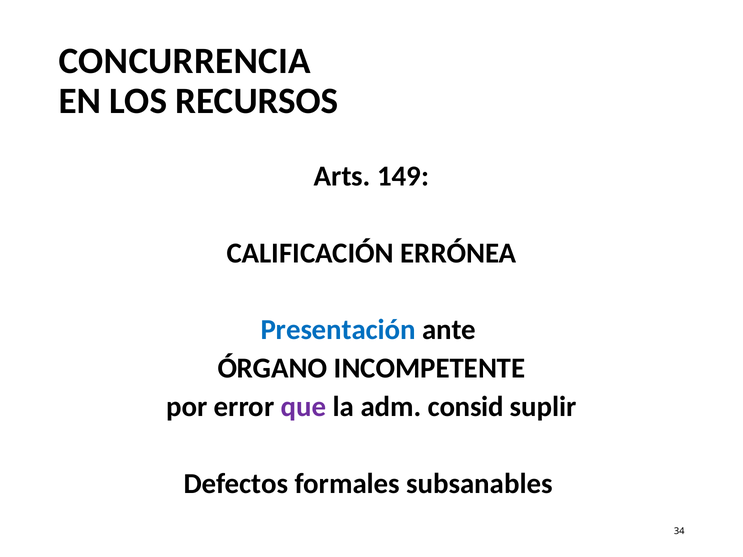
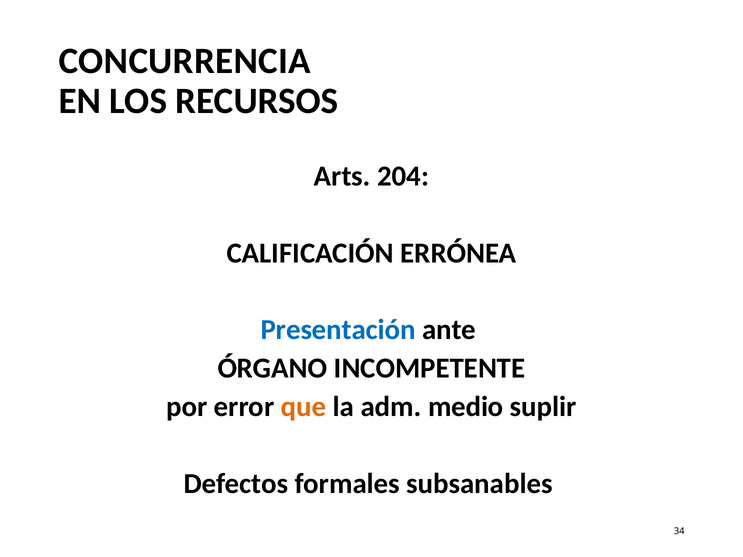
149: 149 -> 204
que colour: purple -> orange
consid: consid -> medio
